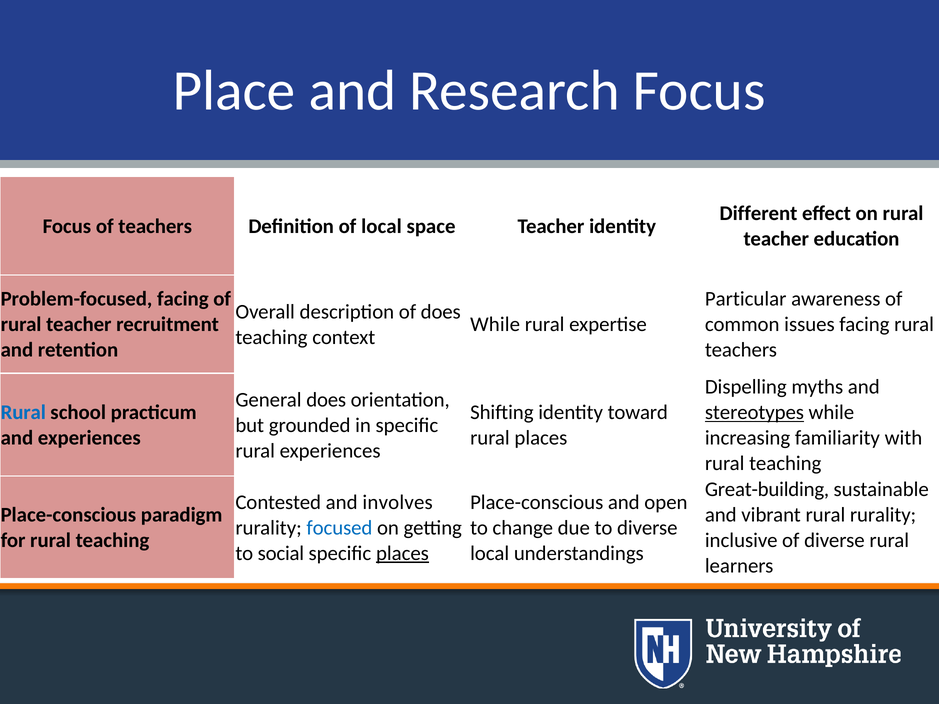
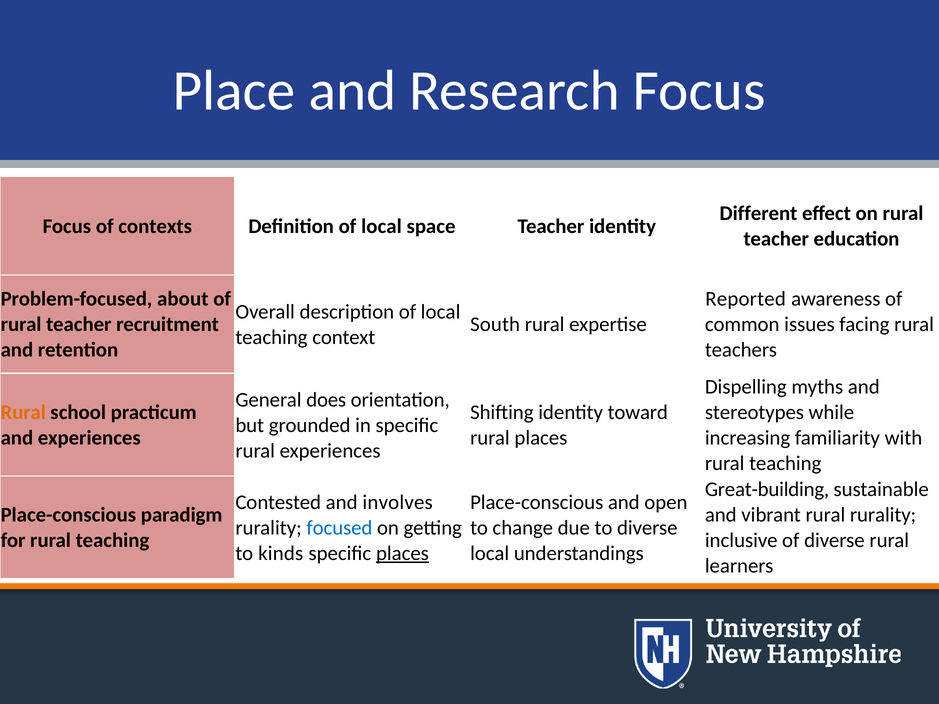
of teachers: teachers -> contexts
Problem-focused facing: facing -> about
Particular: Particular -> Reported
description of does: does -> local
While at (495, 325): While -> South
Rural at (23, 413) colour: blue -> orange
stereotypes underline: present -> none
social: social -> kinds
